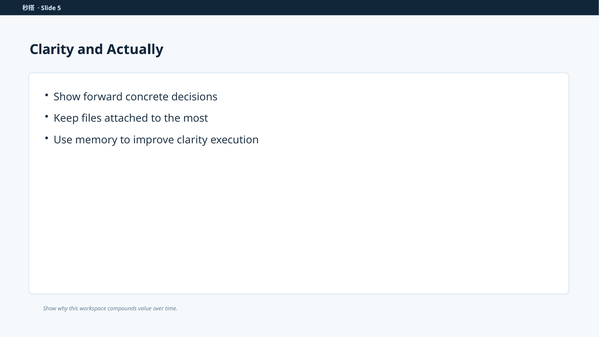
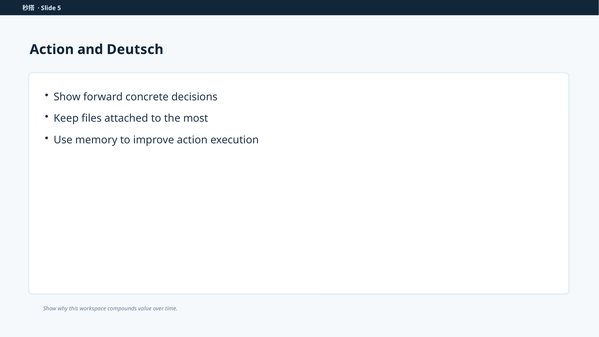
Clarity at (52, 49): Clarity -> Action
Actually: Actually -> Deutsch
improve clarity: clarity -> action
